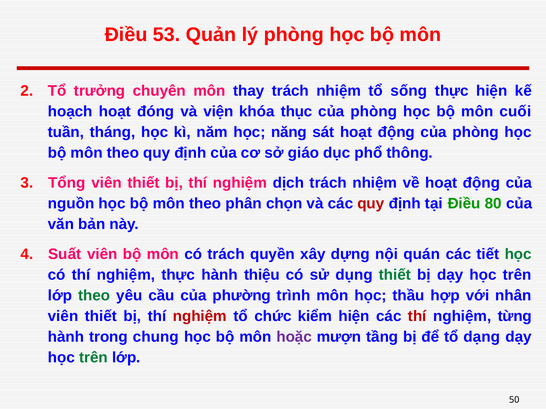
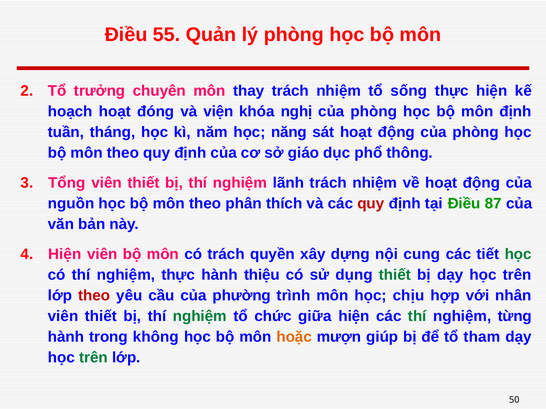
53: 53 -> 55
thục: thục -> nghị
môn cuối: cuối -> định
dịch: dịch -> lãnh
chọn: chọn -> thích
80: 80 -> 87
Suất at (65, 254): Suất -> Hiện
quán: quán -> cung
theo at (94, 296) colour: green -> red
thầu: thầu -> chịu
nghiệm at (200, 317) colour: red -> green
kiểm: kiểm -> giữa
thí at (417, 317) colour: red -> green
chung: chung -> không
hoặc colour: purple -> orange
tầng: tầng -> giúp
dạng: dạng -> tham
